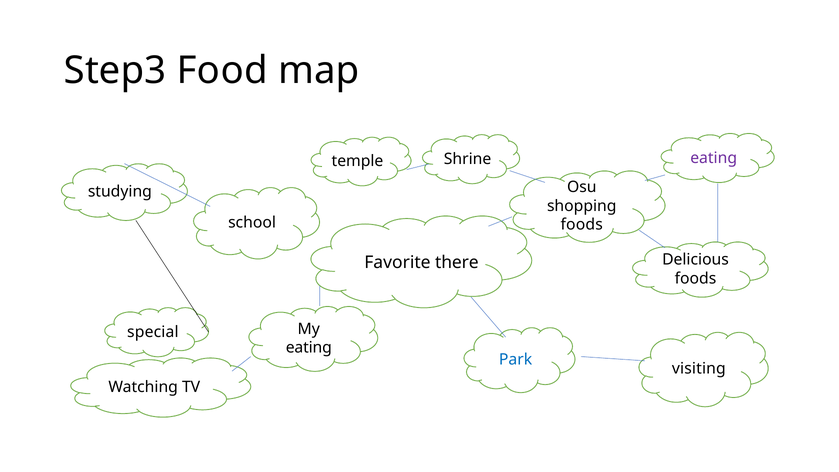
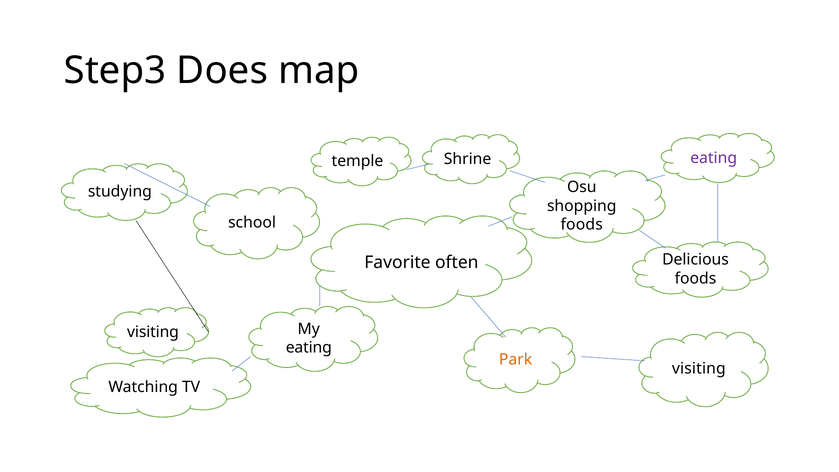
Food: Food -> Does
there: there -> often
special at (153, 332): special -> visiting
Park colour: blue -> orange
